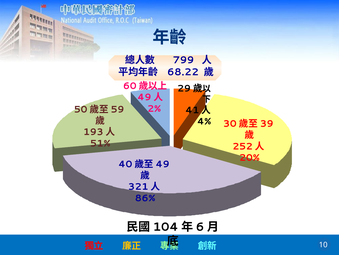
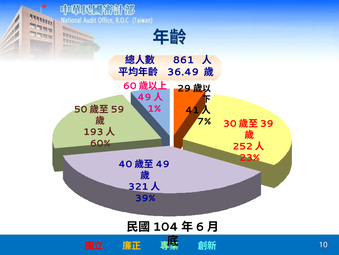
799: 799 -> 861
68.22: 68.22 -> 36.49
2%: 2% -> 1%
4%: 4% -> 7%
51%: 51% -> 60%
20%: 20% -> 23%
86%: 86% -> 39%
